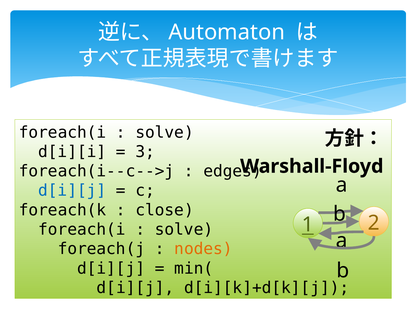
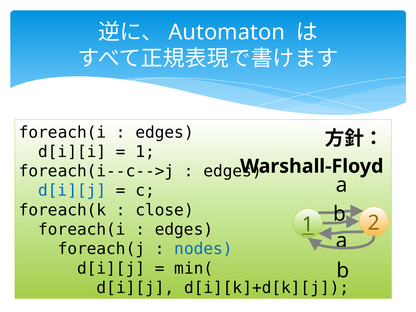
solve at (165, 132): solve -> edges
3 at (145, 152): 3 -> 1
solve at (184, 230): solve -> edges
nodes colour: orange -> blue
